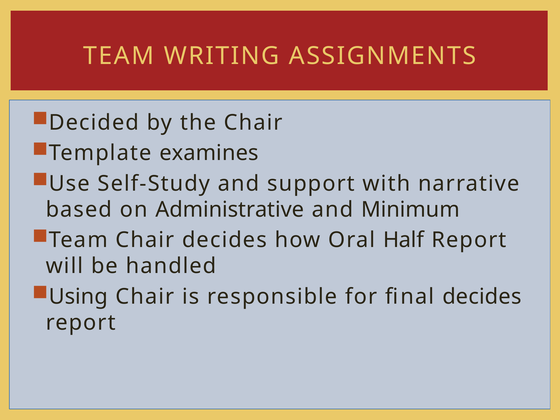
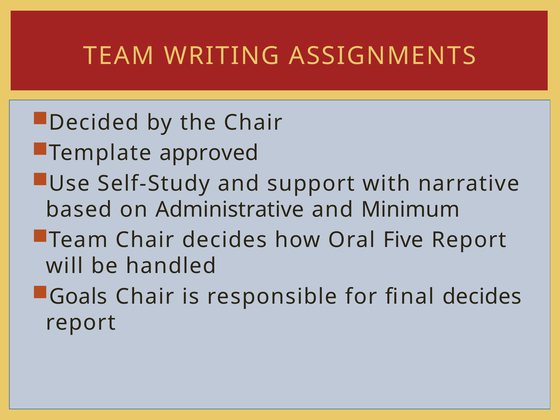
examines: examines -> approved
Half: Half -> Five
Using: Using -> Goals
